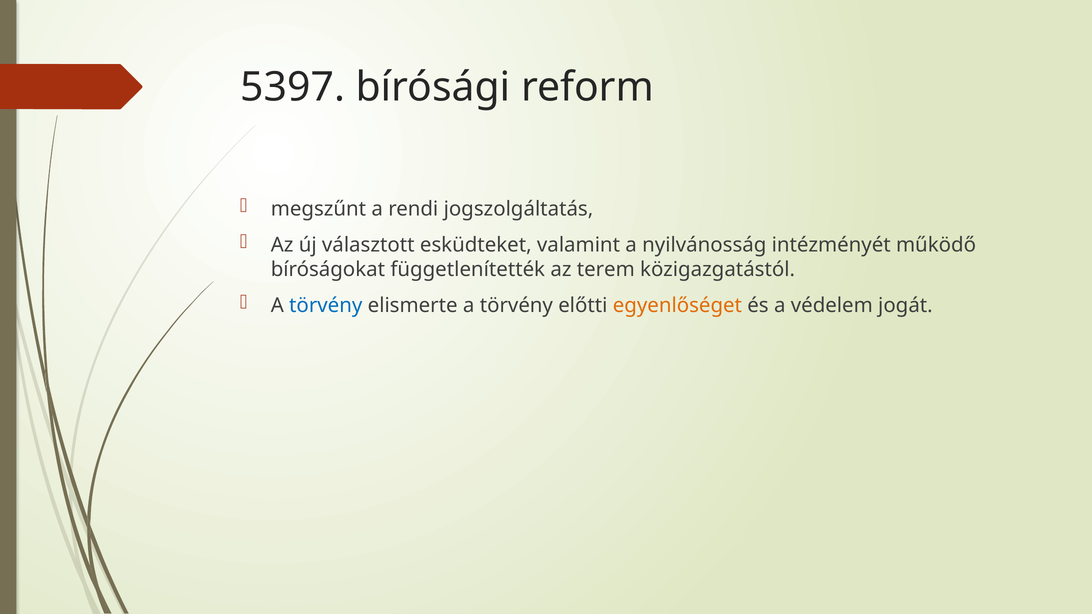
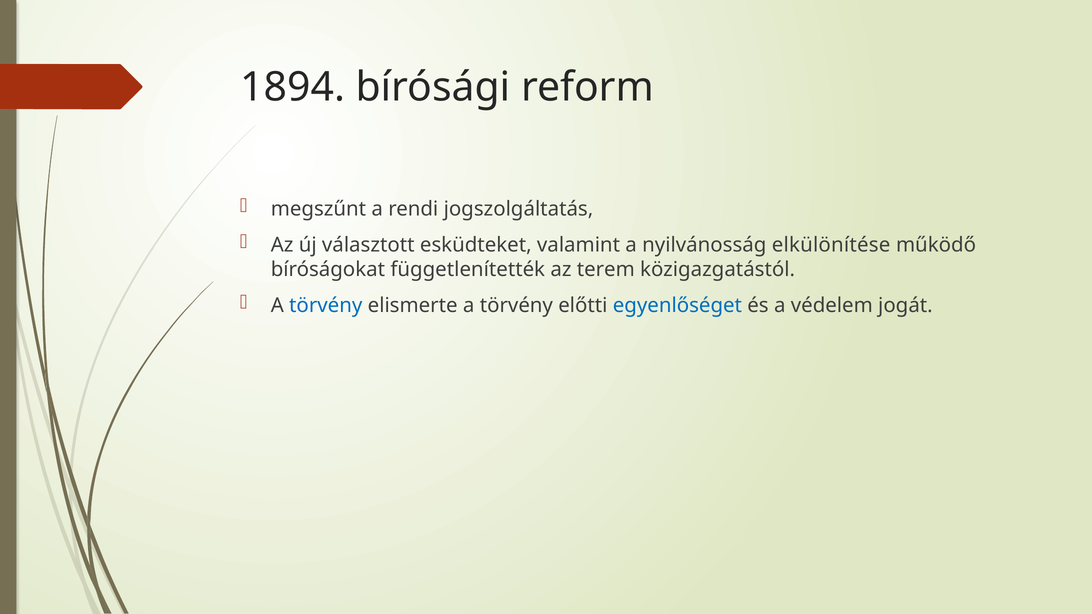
5397: 5397 -> 1894
intézményét: intézményét -> elkülönítése
egyenlőséget colour: orange -> blue
